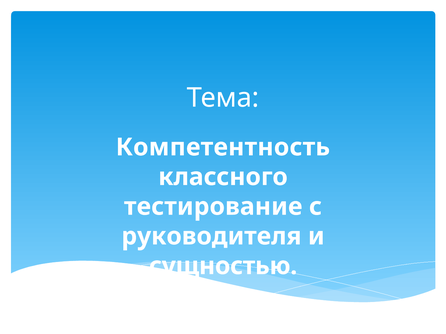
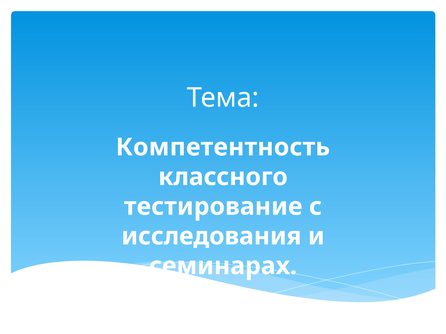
руководителя: руководителя -> исследования
сущностью: сущностью -> семинарах
